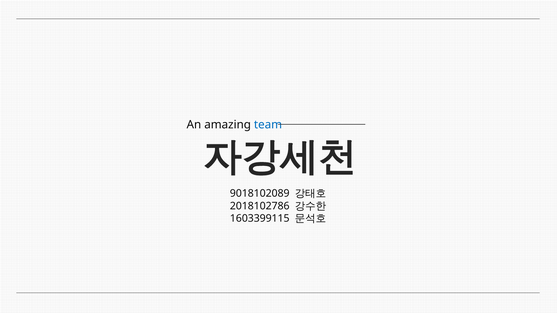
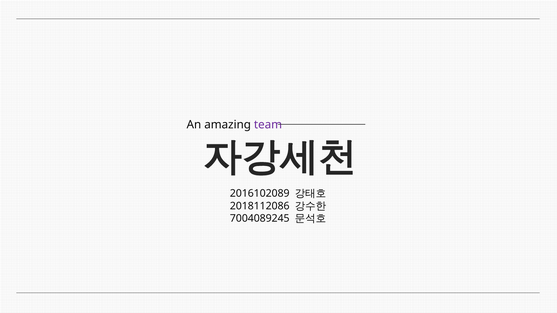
team colour: blue -> purple
9018102089: 9018102089 -> 2016102089
2018102786: 2018102786 -> 2018112086
1603399115: 1603399115 -> 7004089245
